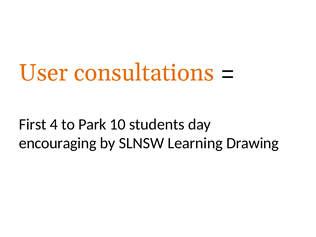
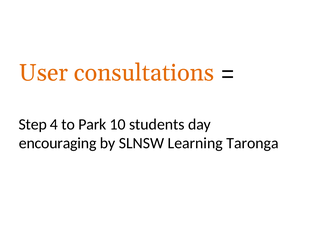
First: First -> Step
Drawing: Drawing -> Taronga
